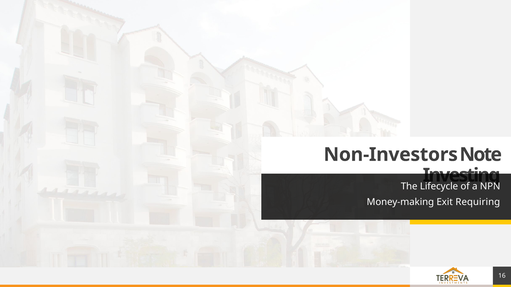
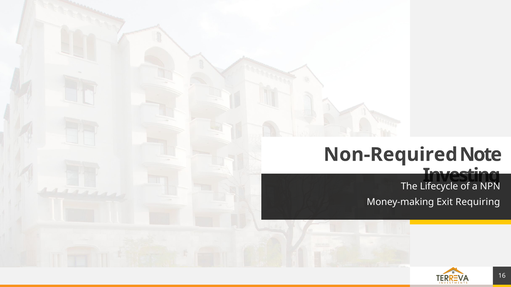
Non-Investors: Non-Investors -> Non-Required
